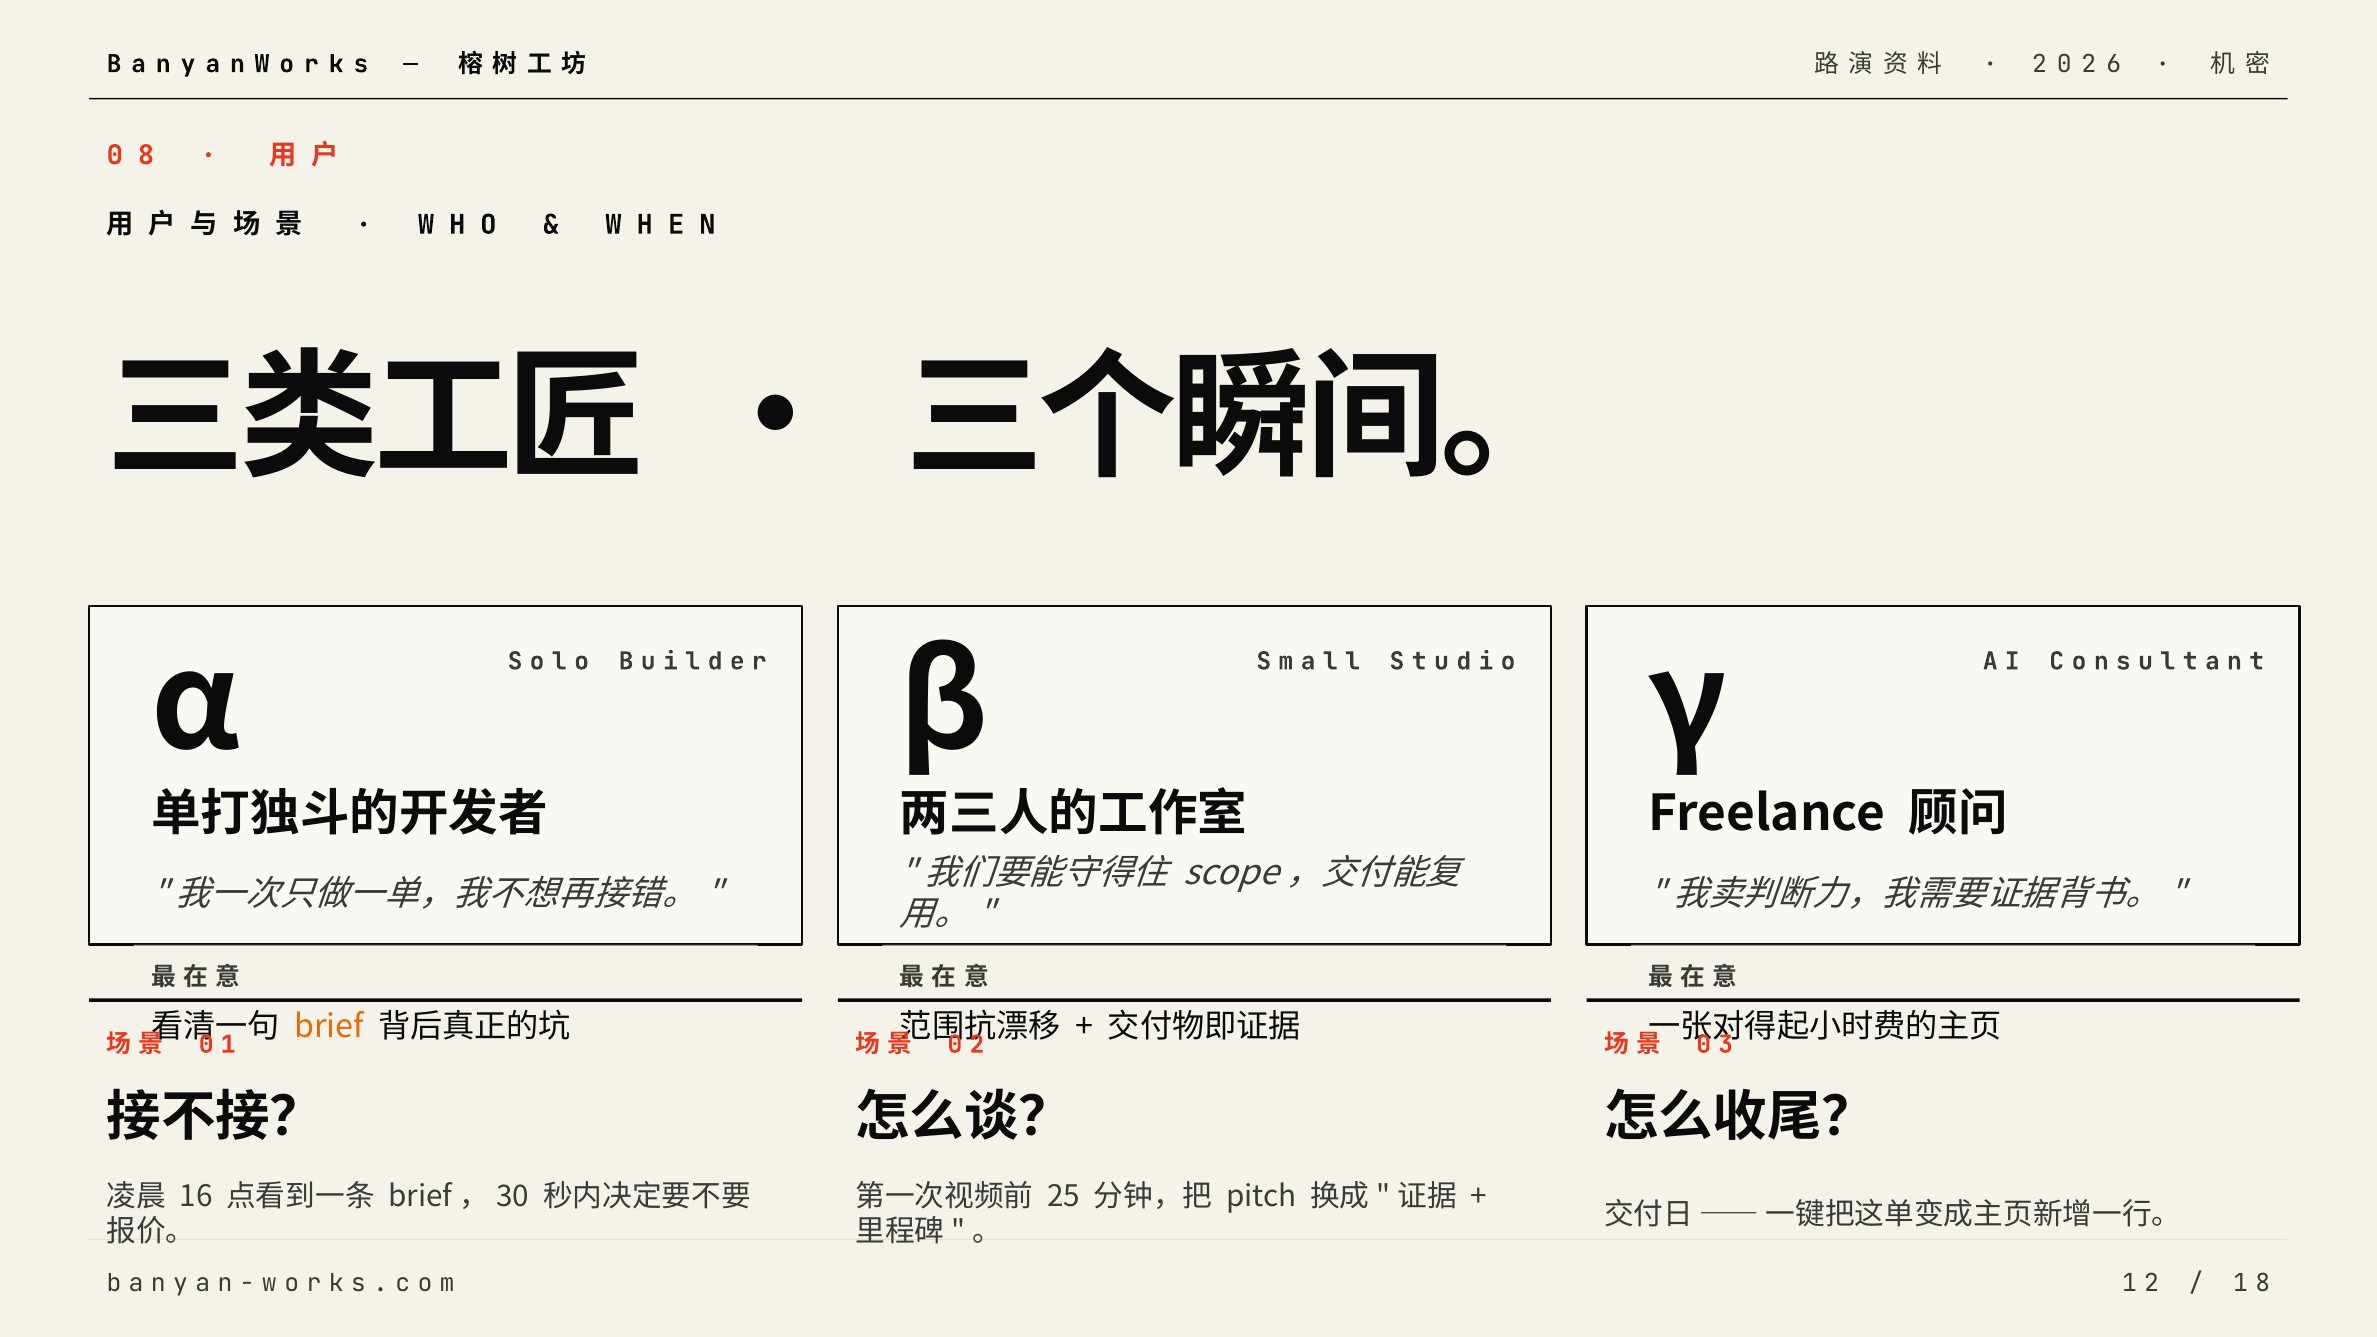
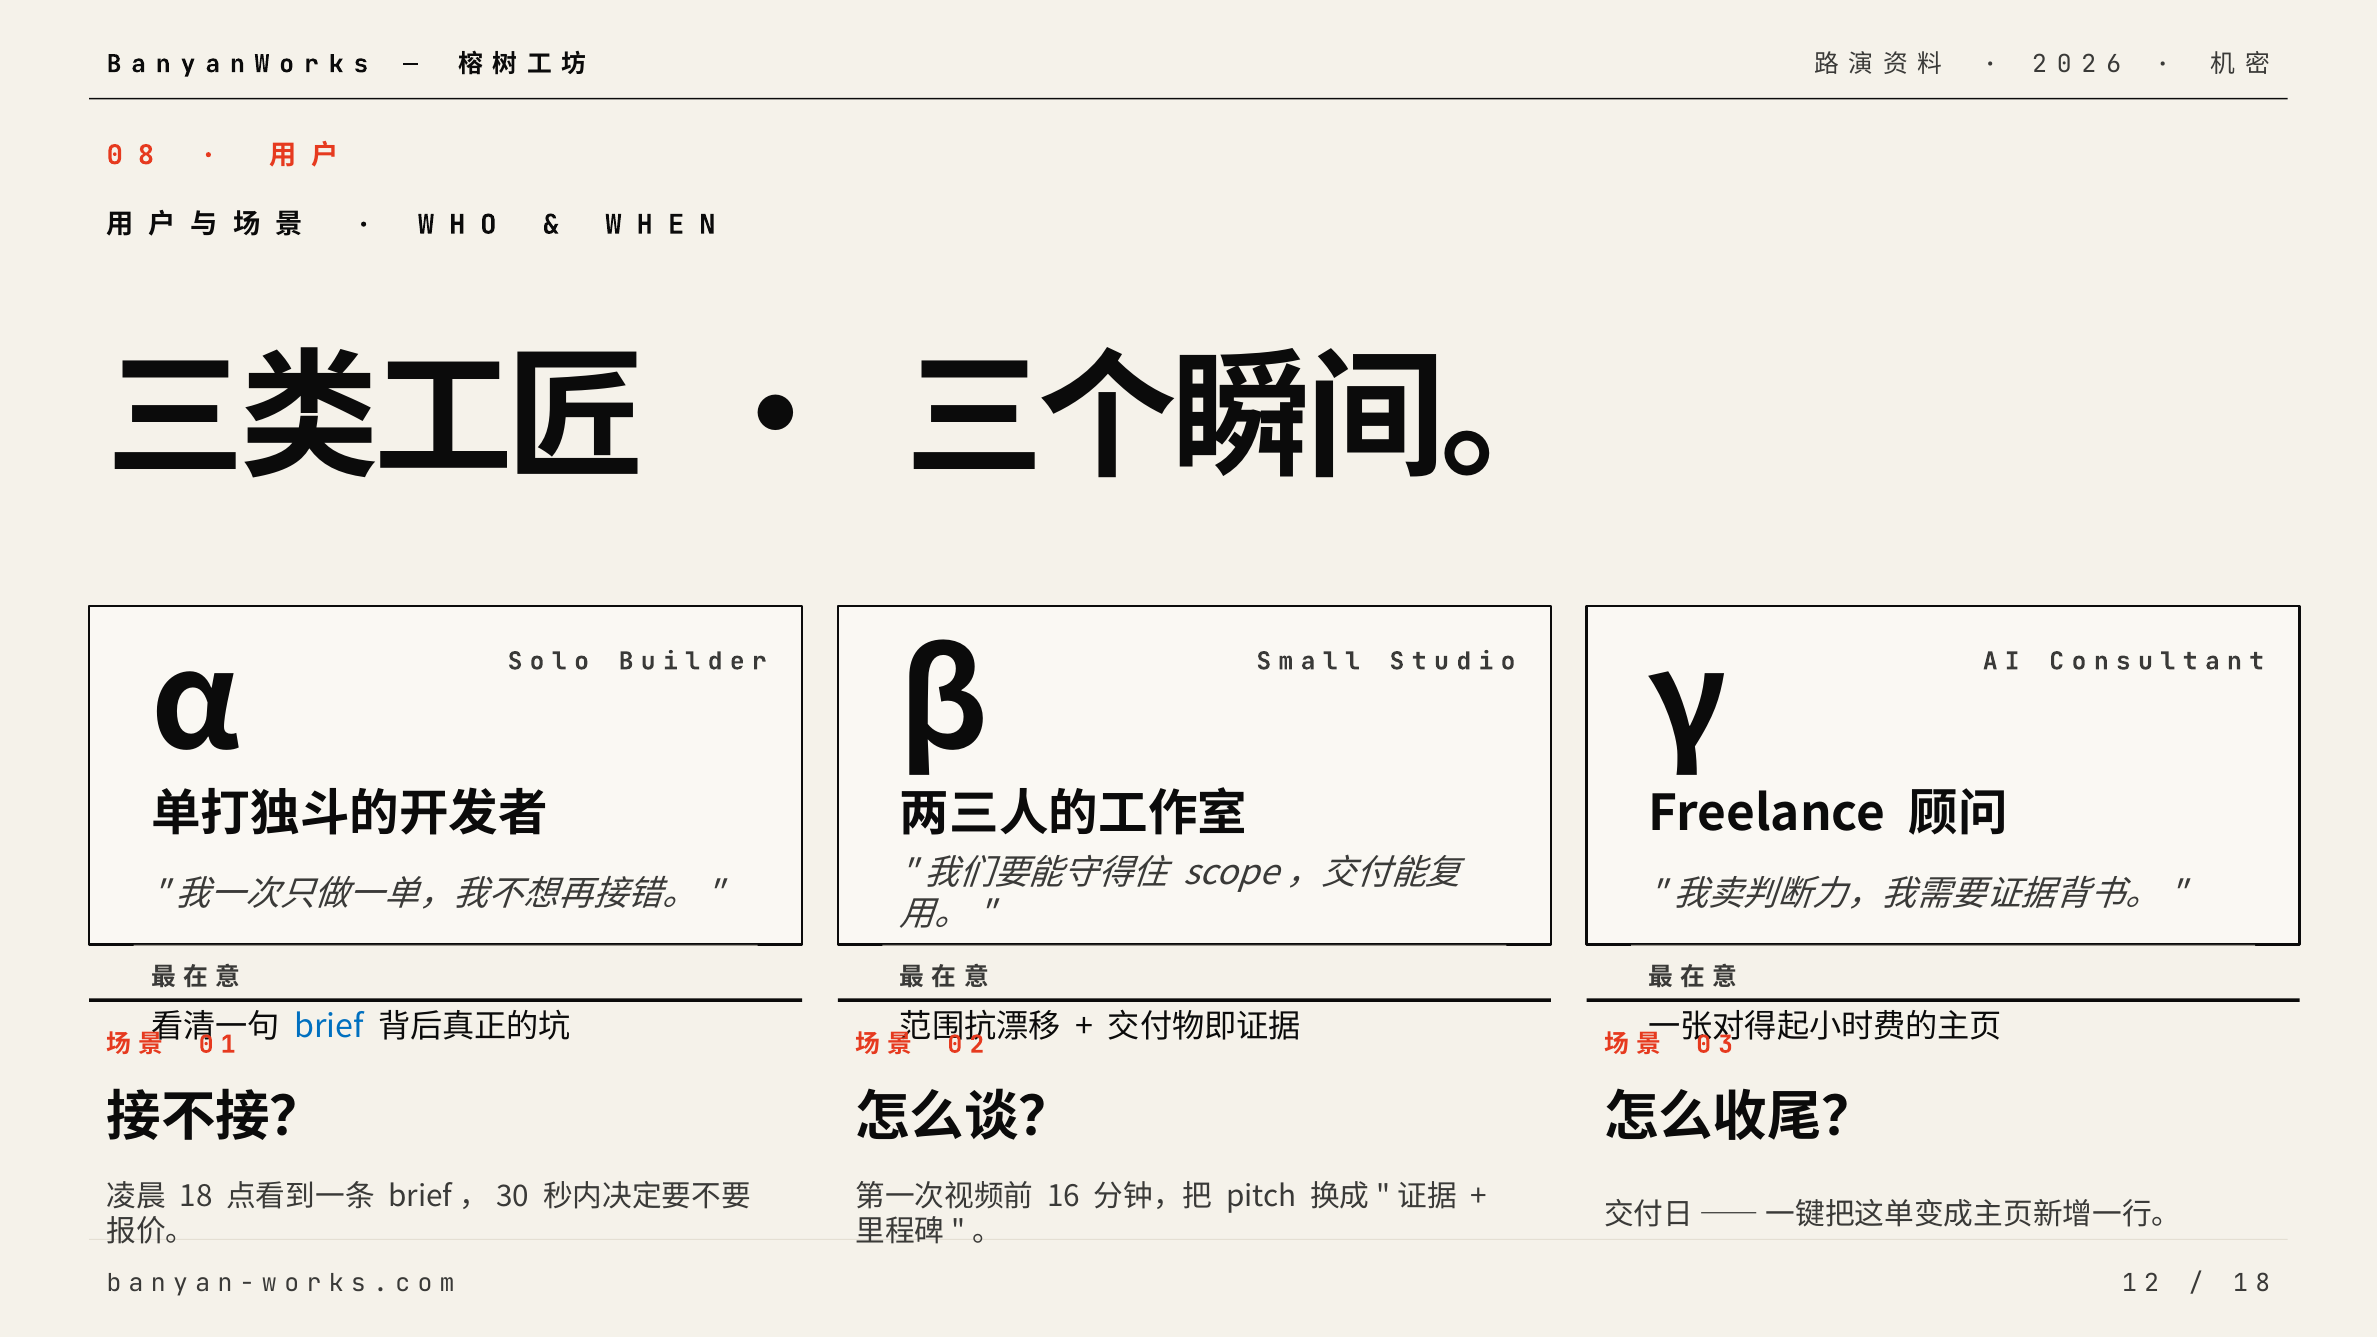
brief colour: orange -> blue
16: 16 -> 18
25: 25 -> 16
